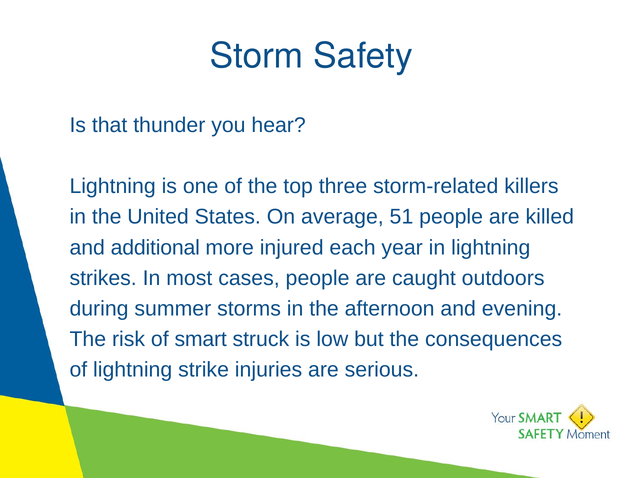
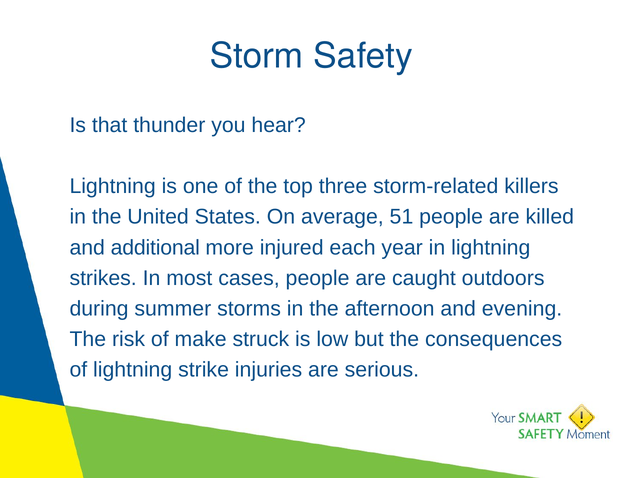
smart: smart -> make
